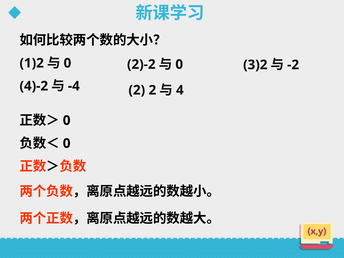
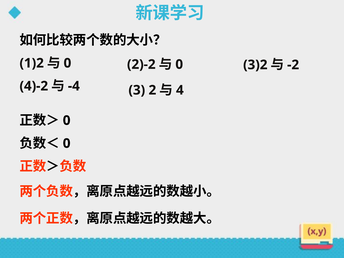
2 at (137, 90): 2 -> 3
